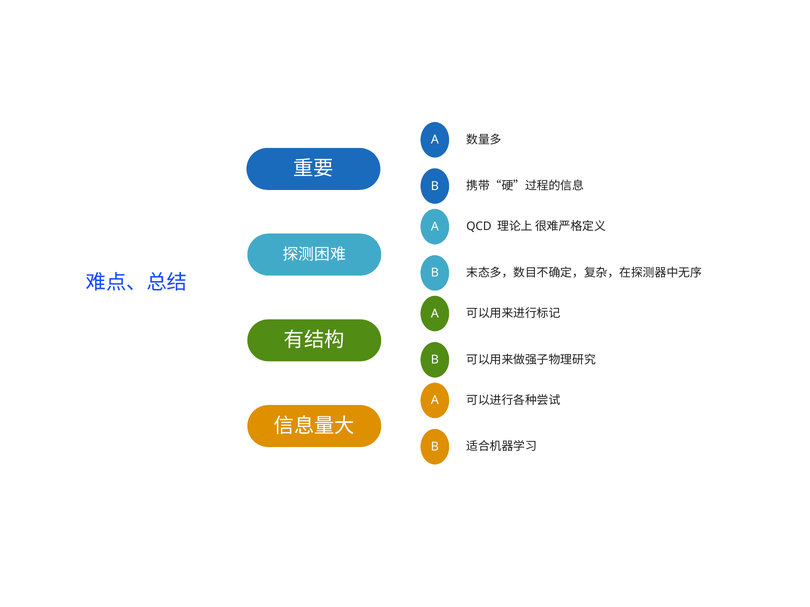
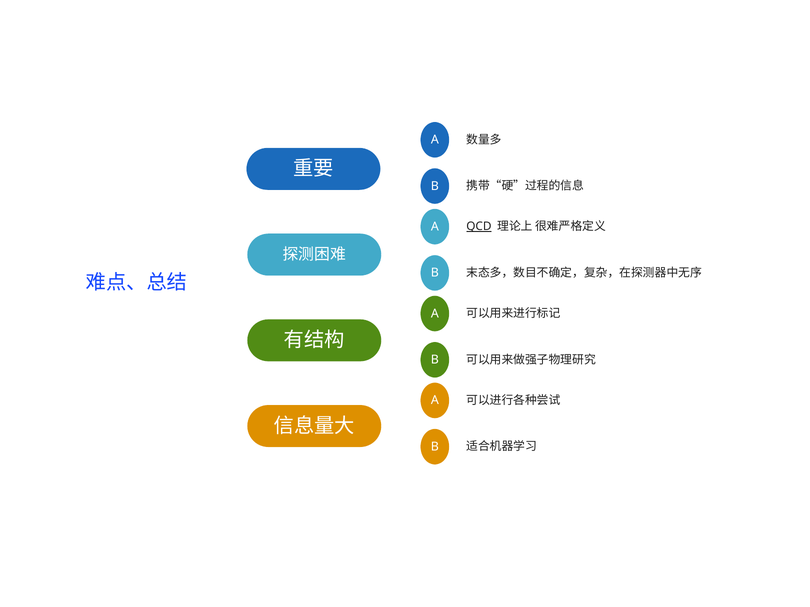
QCD underline: none -> present
